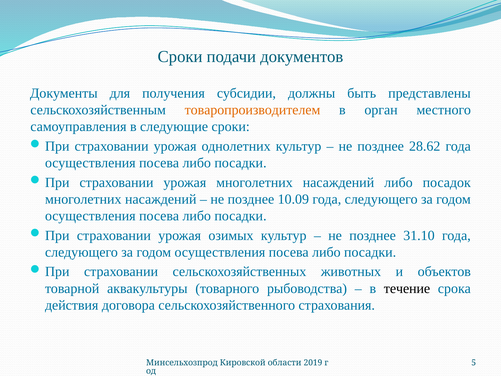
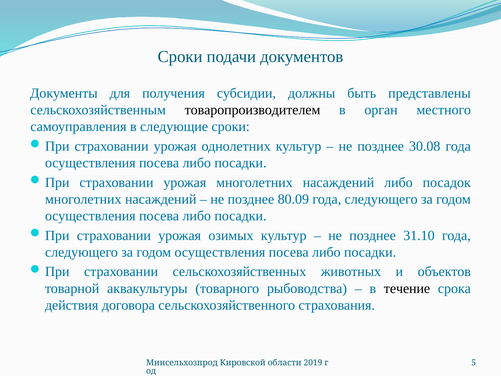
товаропроизводителем colour: orange -> black
28.62: 28.62 -> 30.08
10.09: 10.09 -> 80.09
